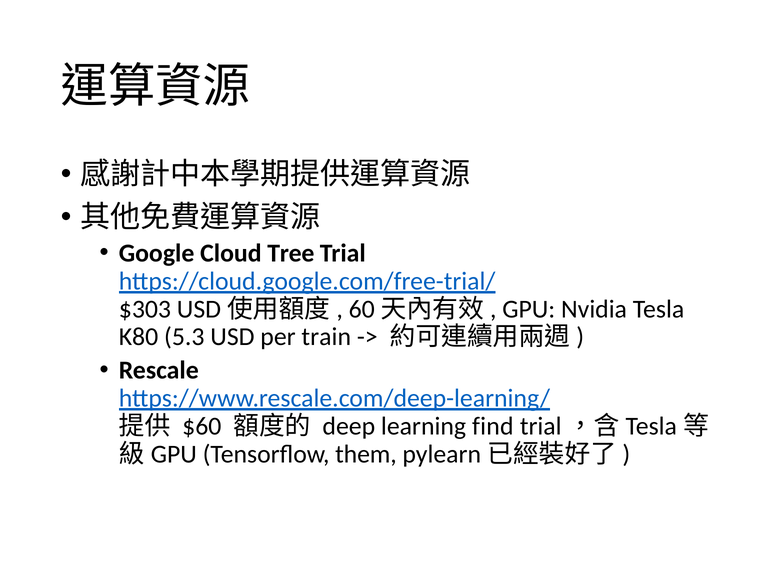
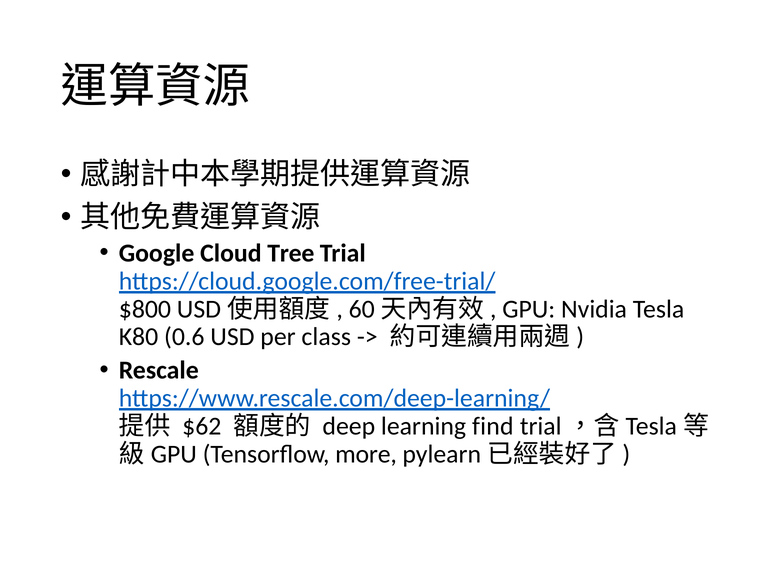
$303: $303 -> $800
5.3: 5.3 -> 0.6
train: train -> class
$60: $60 -> $62
them: them -> more
